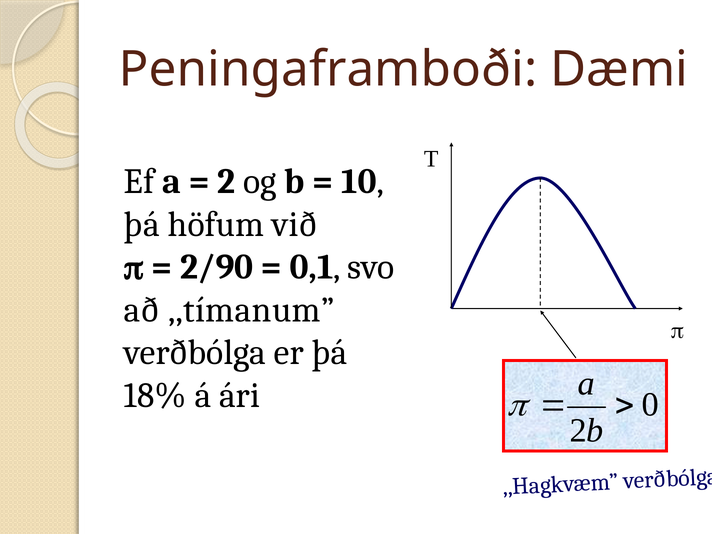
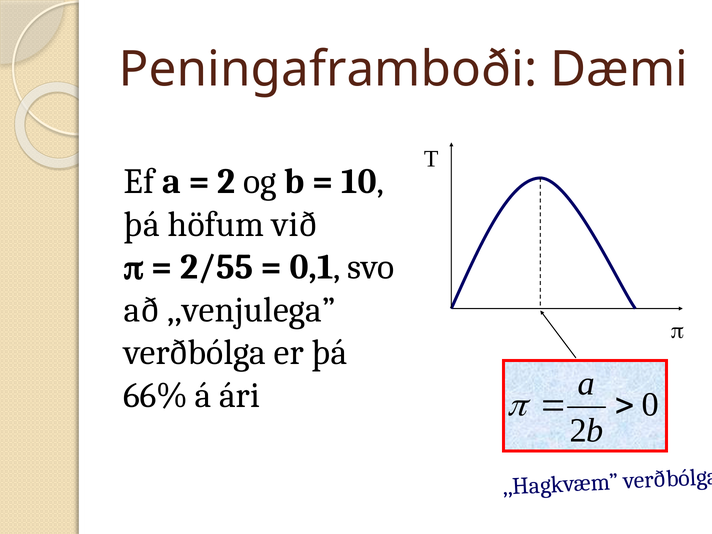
2/90: 2/90 -> 2/55
,,tímanum: ,,tímanum -> ,,venjulega
18%: 18% -> 66%
